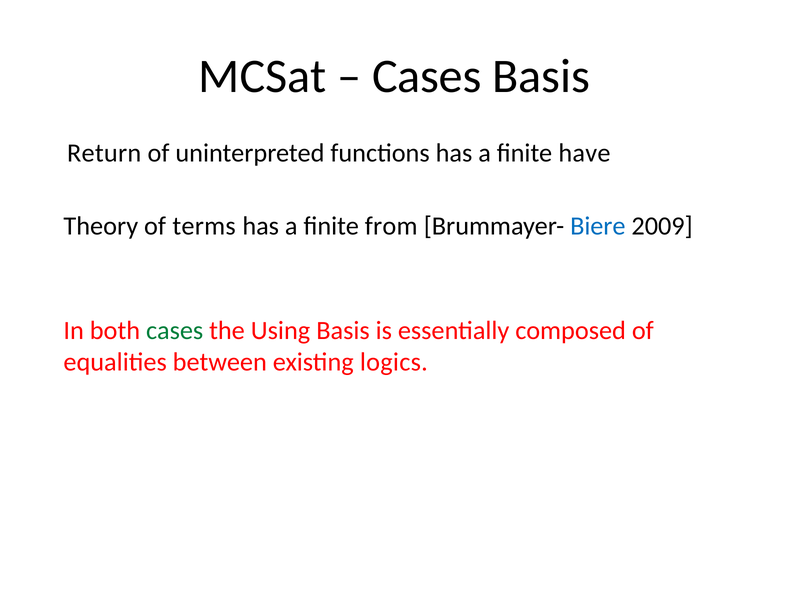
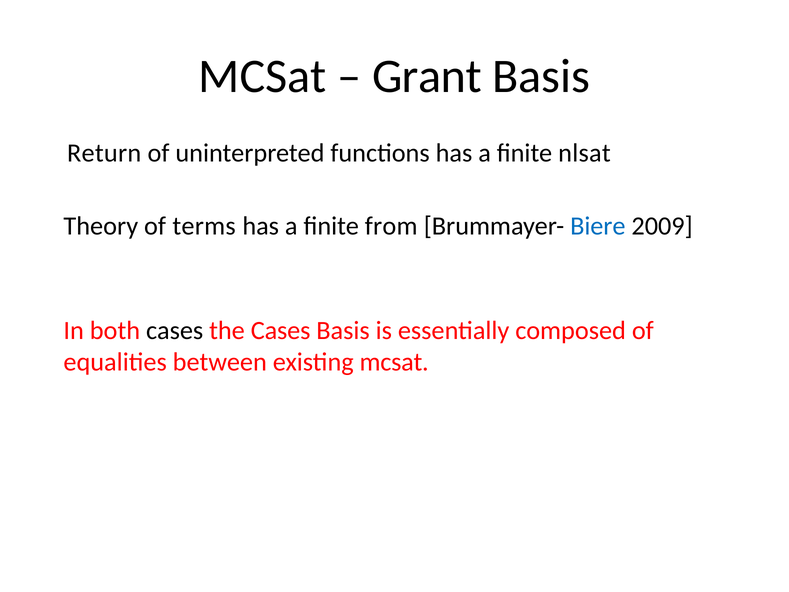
Cases at (427, 76): Cases -> Grant
have: have -> nlsat
cases at (175, 330) colour: green -> black
the Using: Using -> Cases
existing logics: logics -> mcsat
